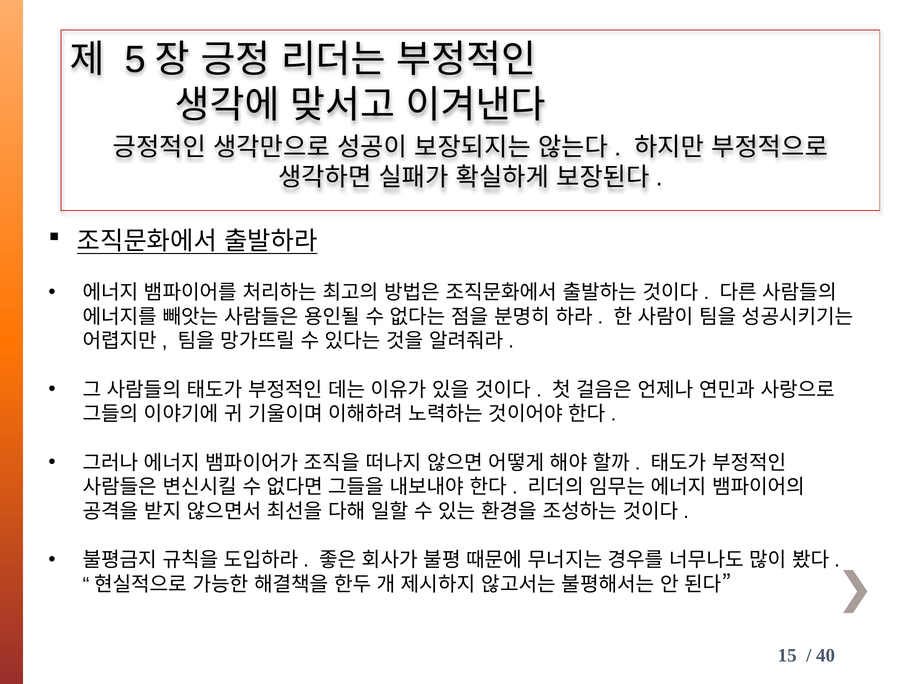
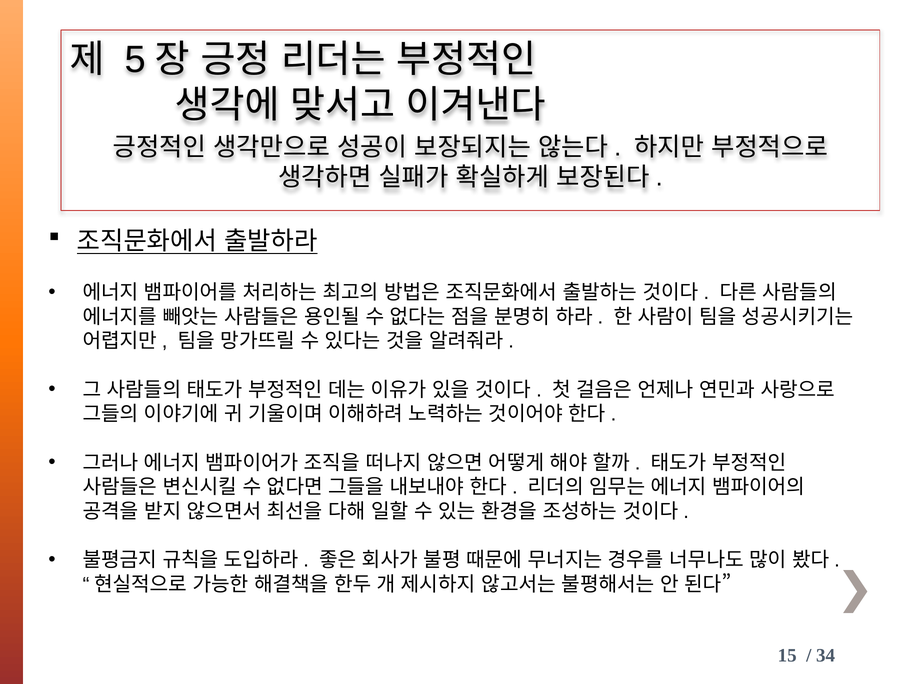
40: 40 -> 34
